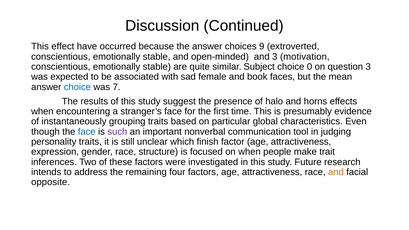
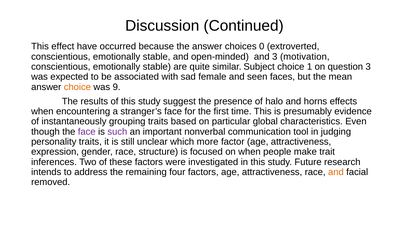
9: 9 -> 0
0: 0 -> 1
book: book -> seen
choice at (77, 87) colour: blue -> orange
7: 7 -> 9
face at (87, 132) colour: blue -> purple
finish: finish -> more
opposite: opposite -> removed
